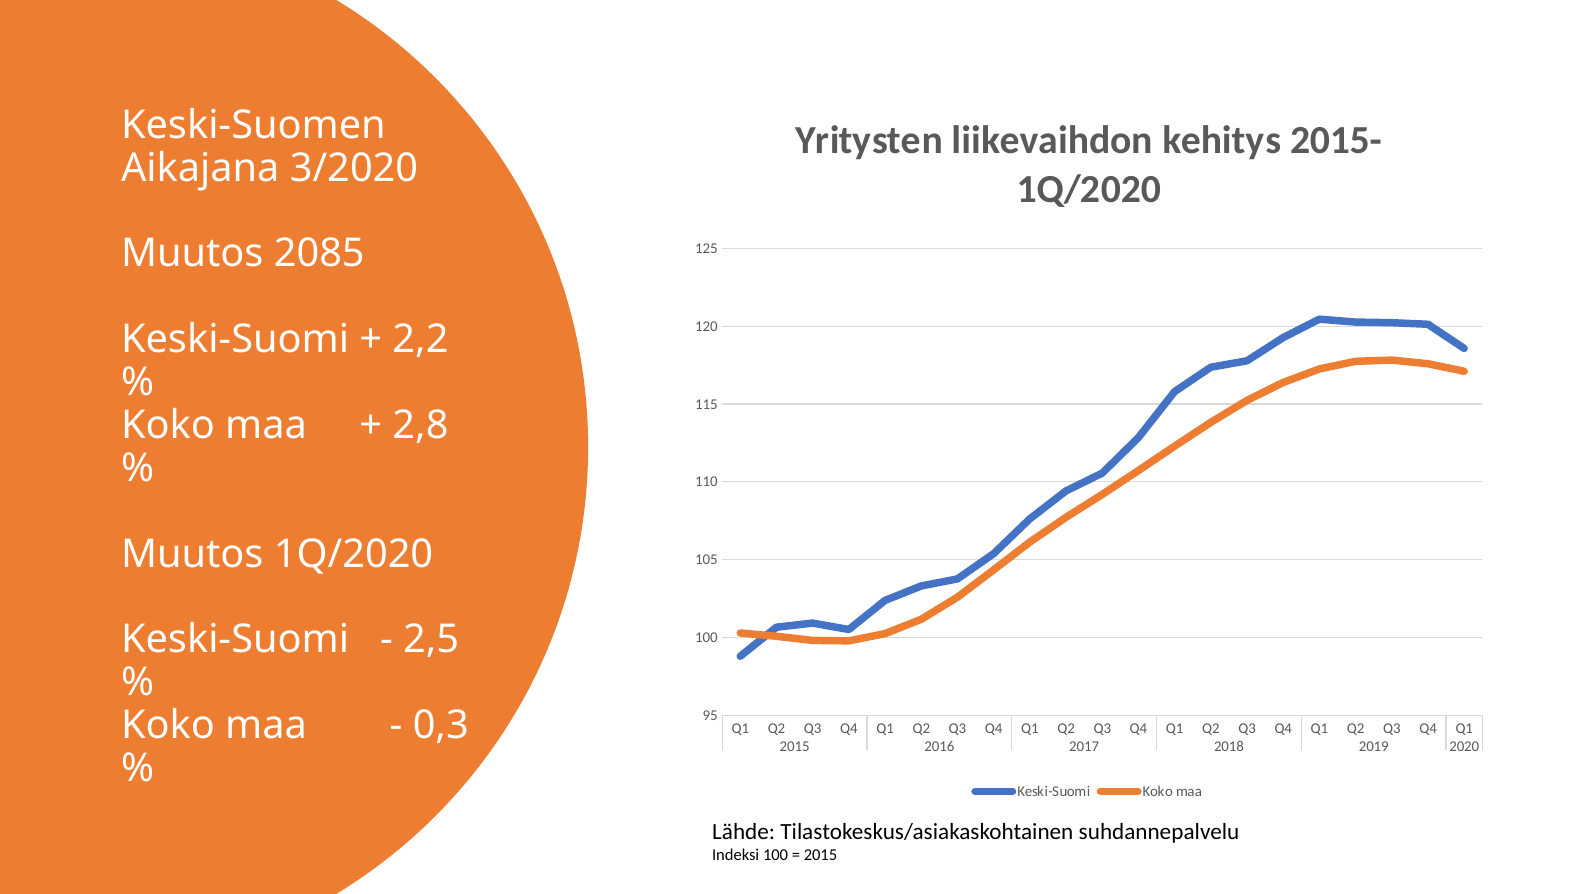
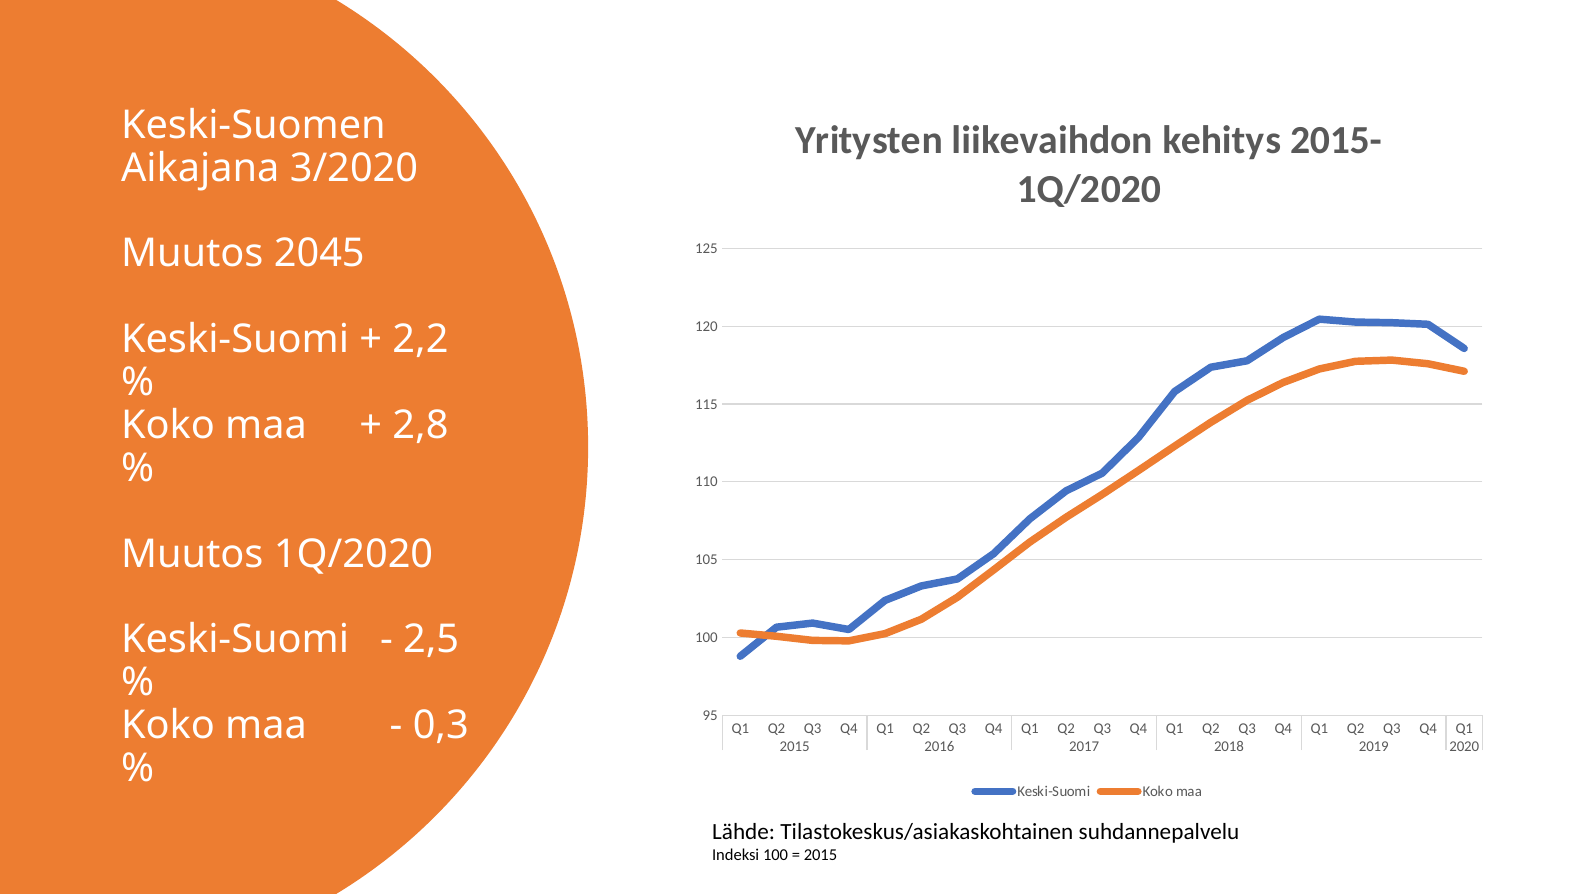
2085: 2085 -> 2045
